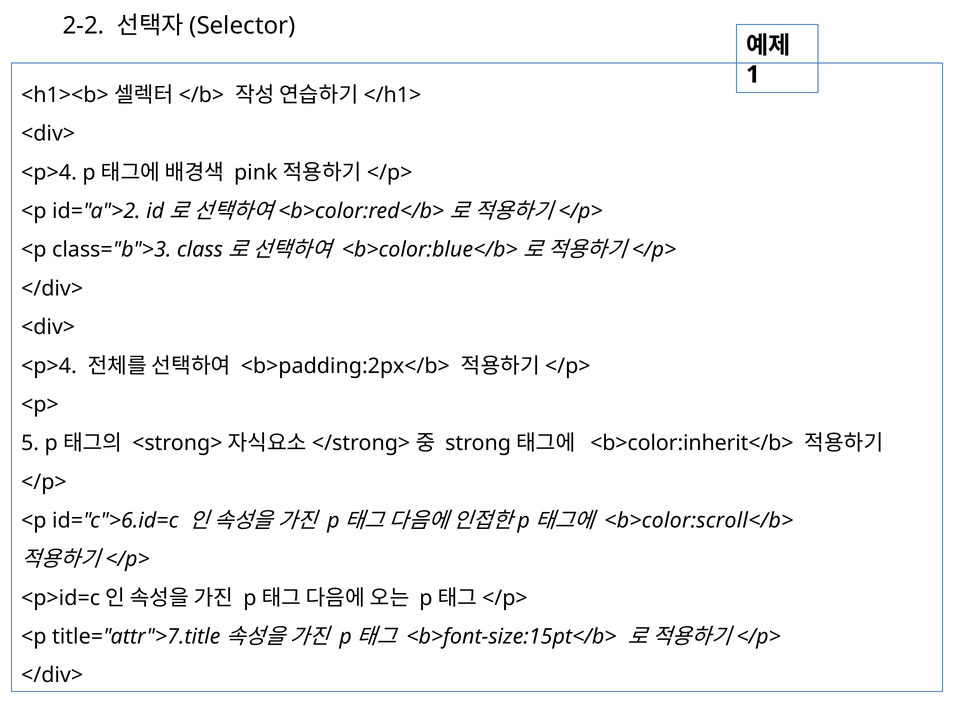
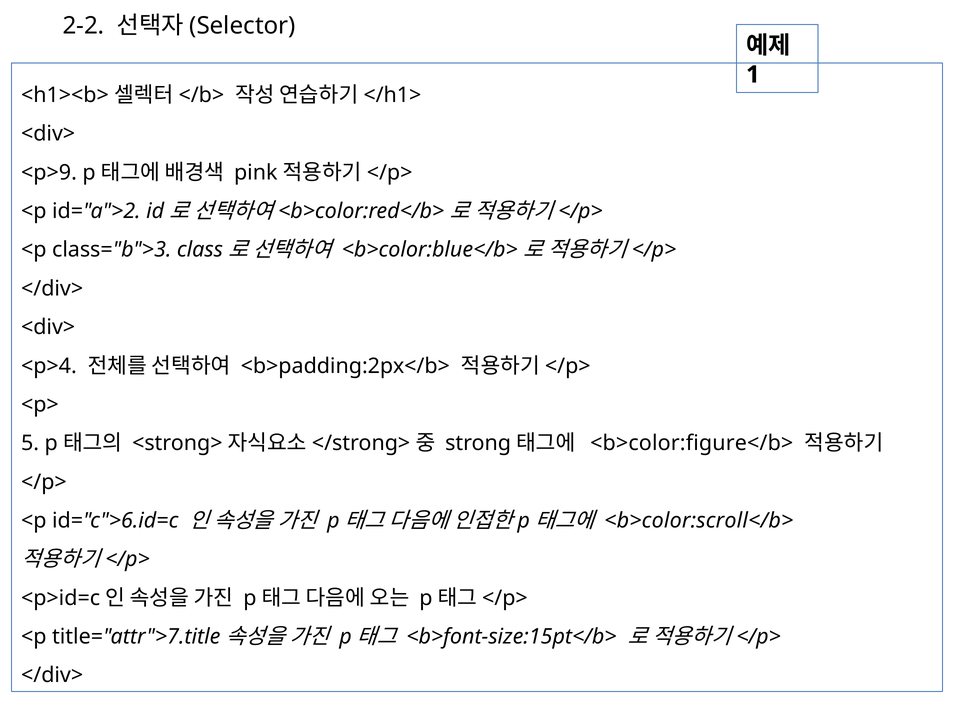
<p>4 at (49, 173): <p>4 -> <p>9
<b>color:inherit</b>: <b>color:inherit</b> -> <b>color:figure</b>
